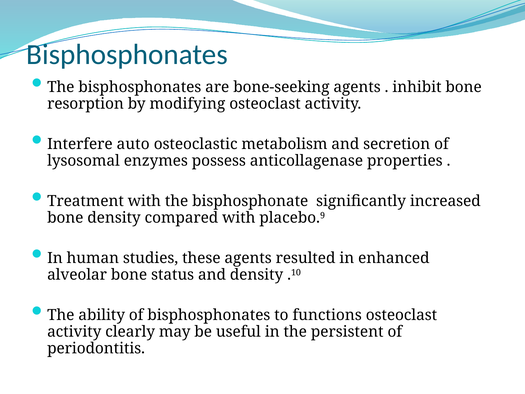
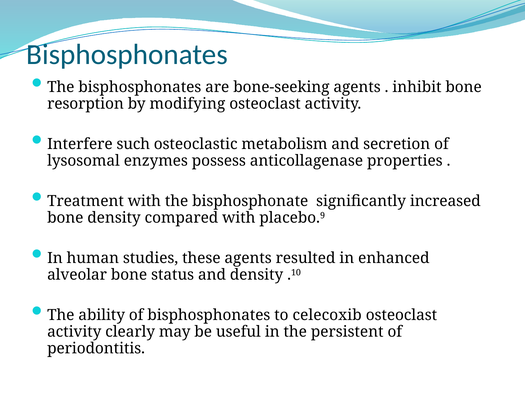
auto: auto -> such
functions: functions -> celecoxib
